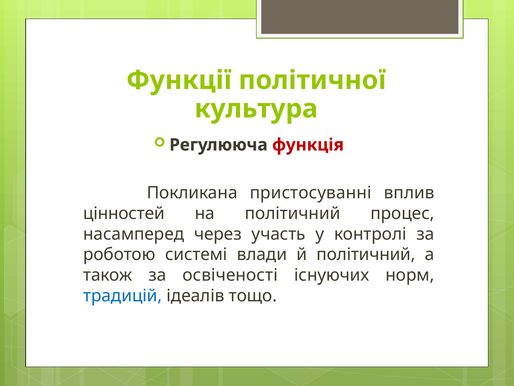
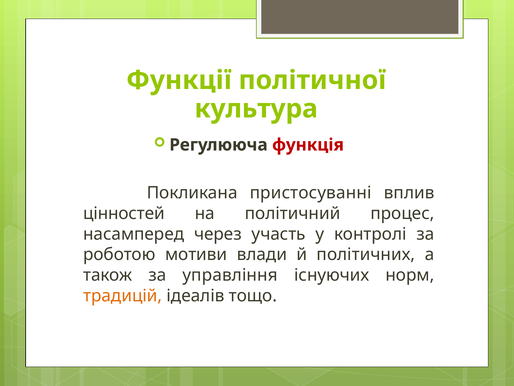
системі: системі -> мотиви
й політичний: політичний -> політичних
освіченості: освіченості -> управління
традицій colour: blue -> orange
